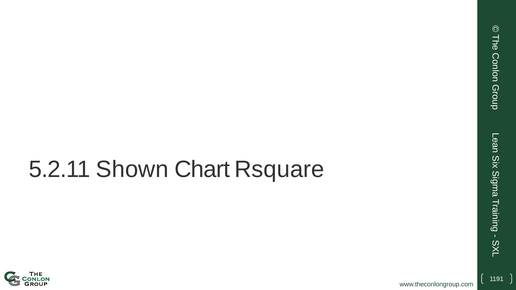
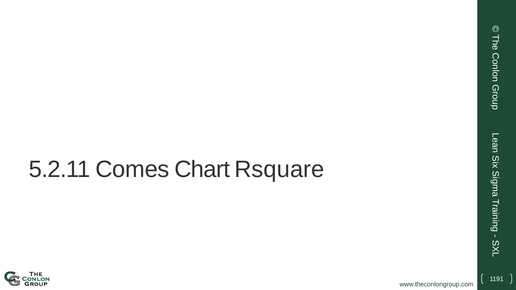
Shown: Shown -> Comes
